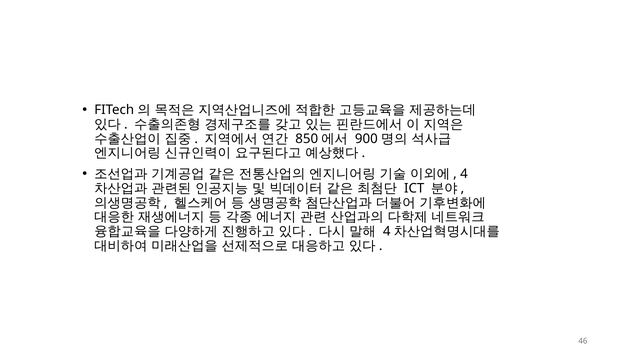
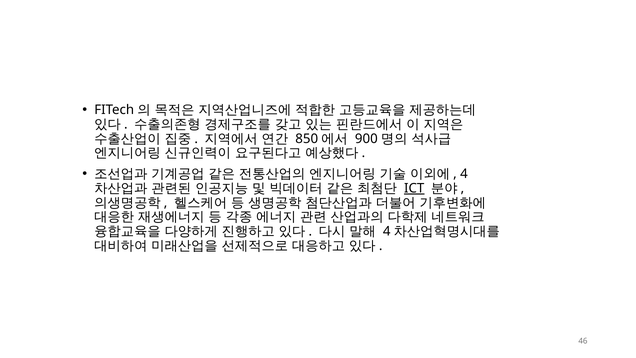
ICT underline: none -> present
